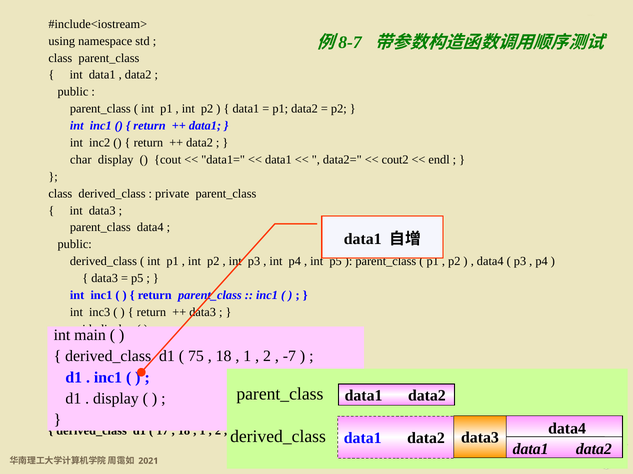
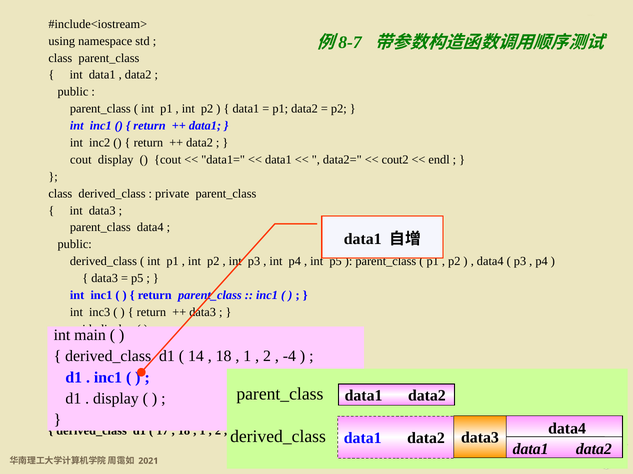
char at (81, 160): char -> cout
75: 75 -> 14
-7: -7 -> -4
